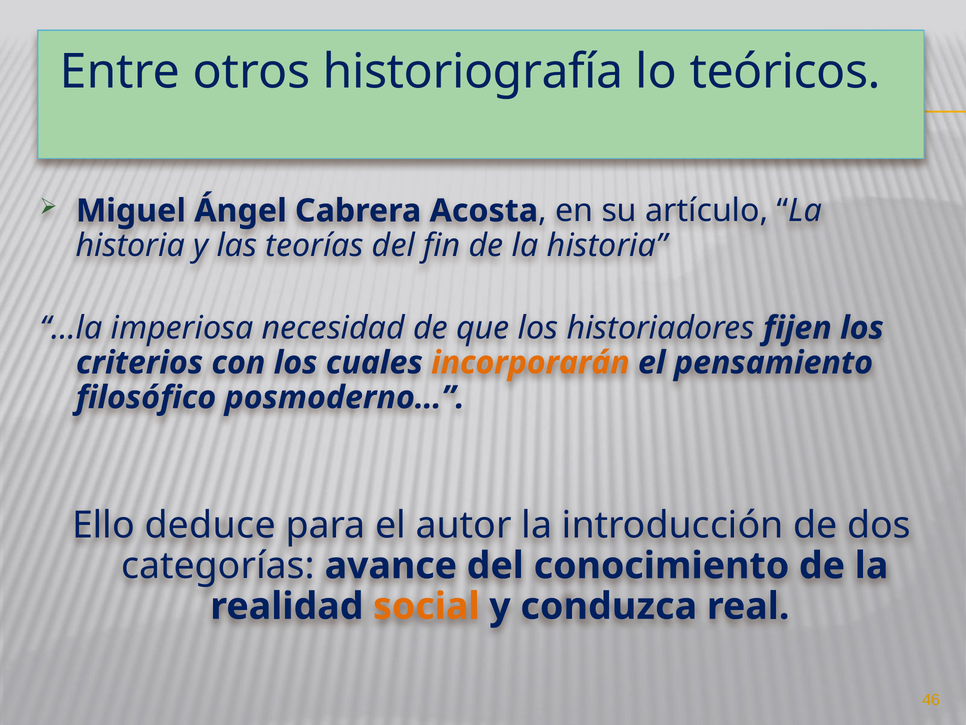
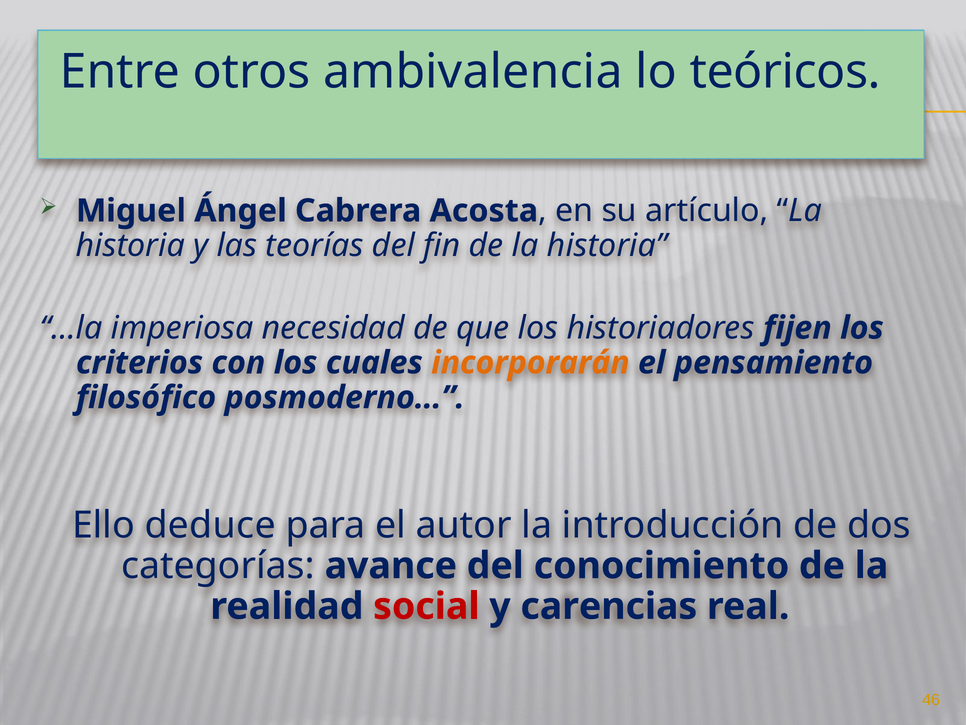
historiografía: historiografía -> ambivalencia
social colour: orange -> red
conduzca: conduzca -> carencias
